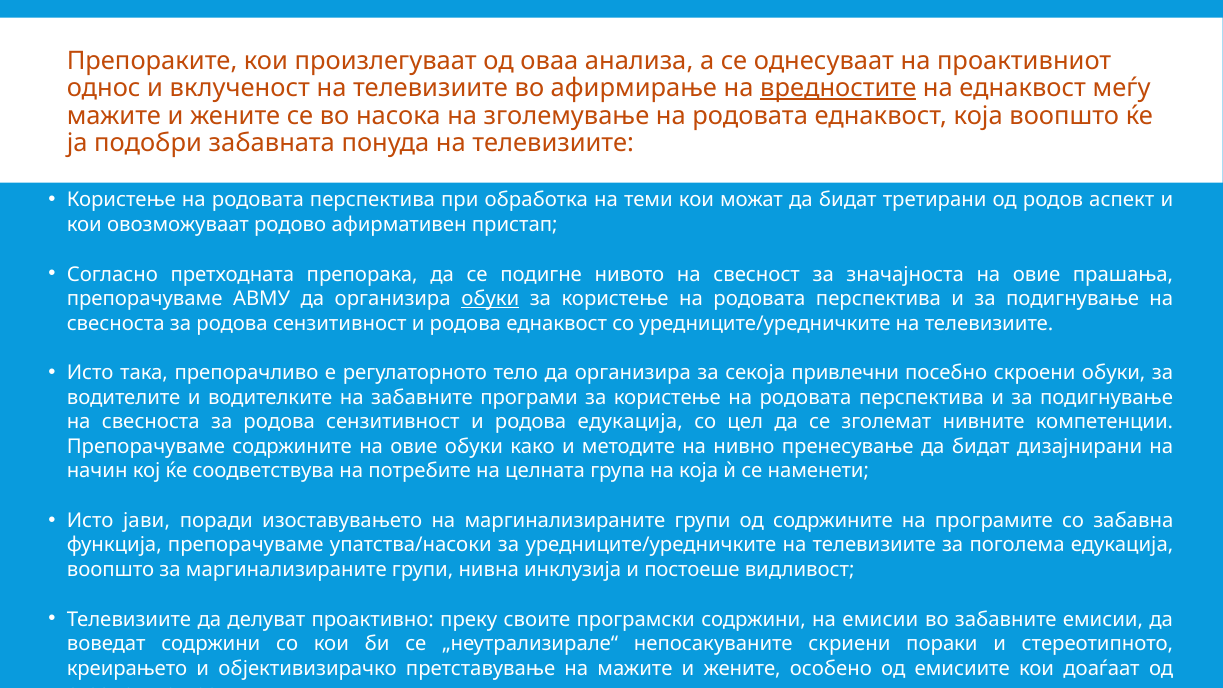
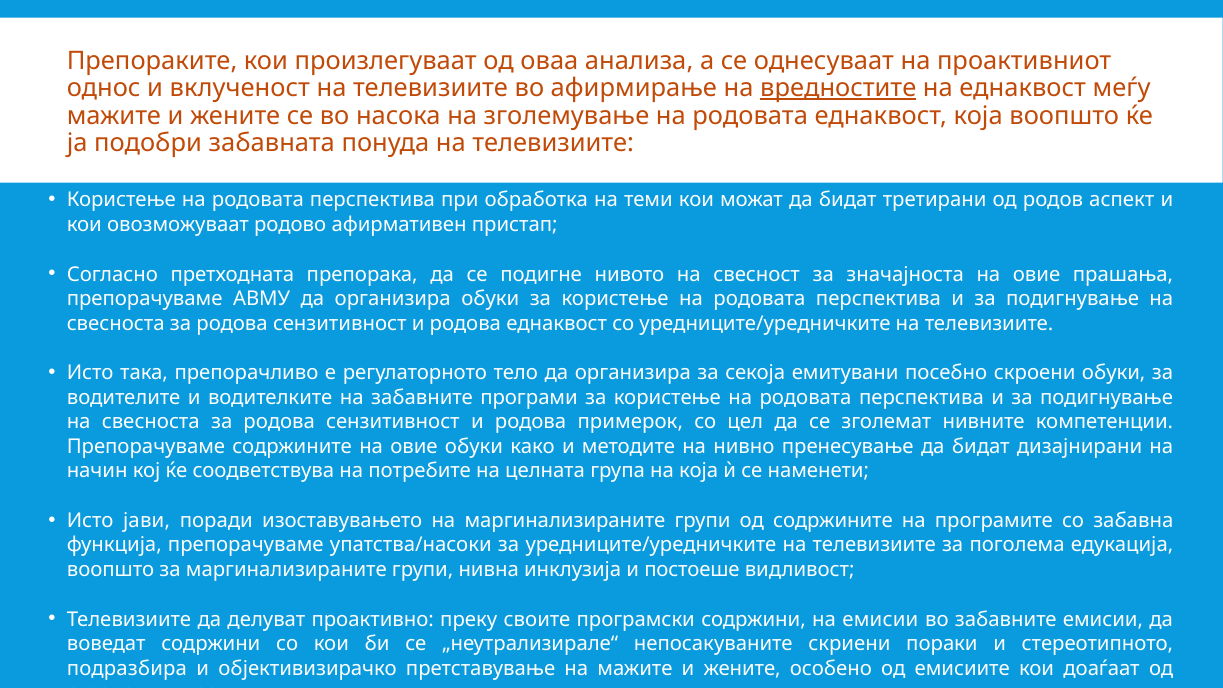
обуки at (490, 299) underline: present -> none
привлечни: привлечни -> емитувани
родова едукација: едукација -> примерок
креирањето: креирањето -> подразбира
